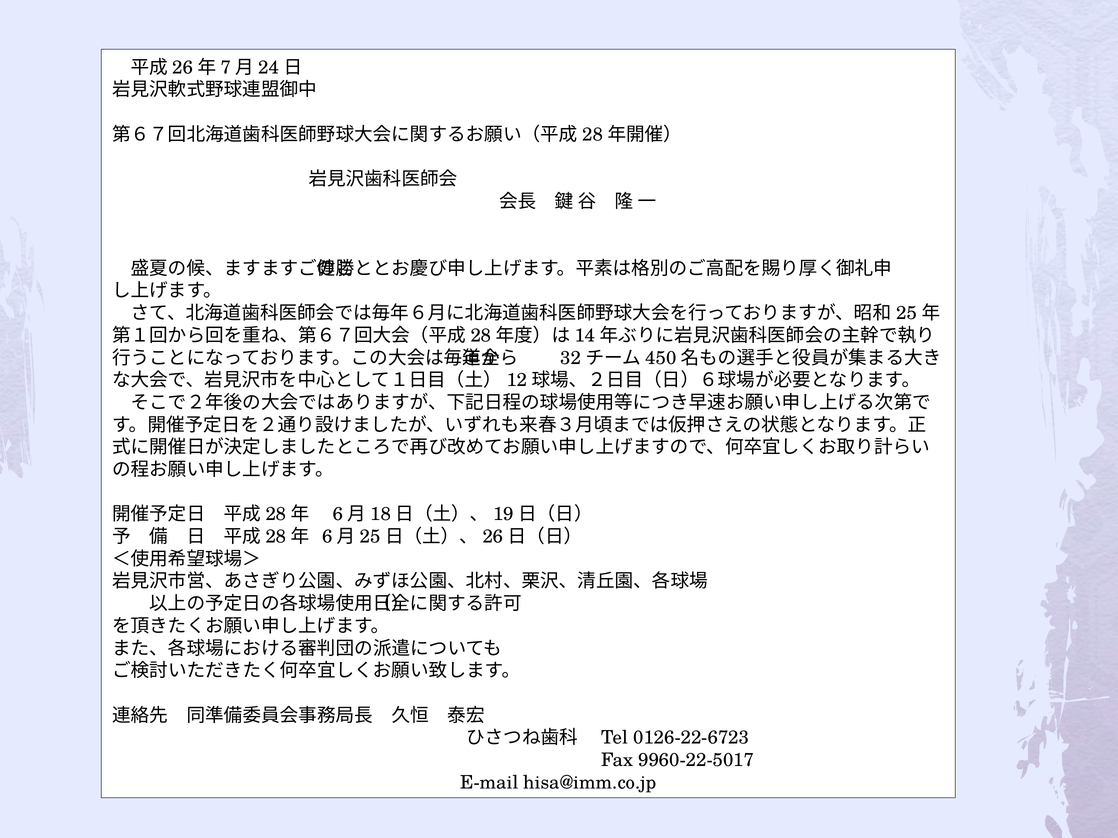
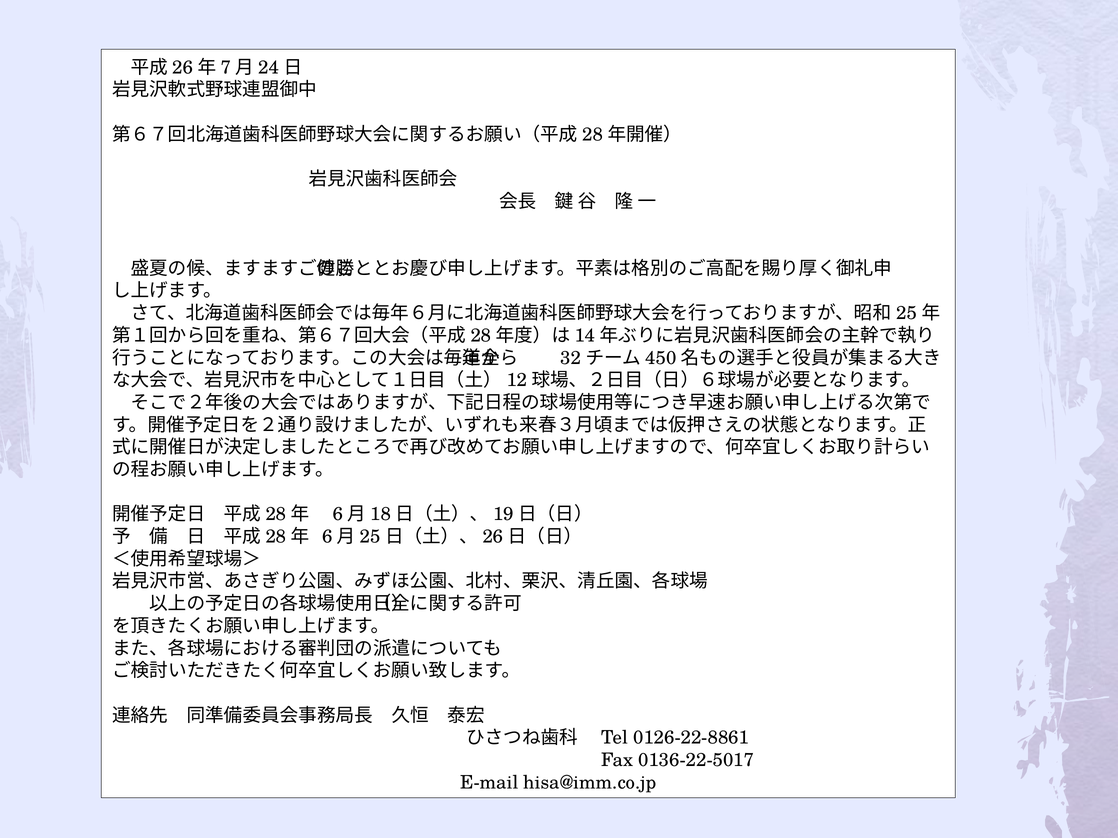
0126-22-6723: 0126-22-6723 -> 0126-22-8861
9960-22-5017: 9960-22-5017 -> 0136-22-5017
